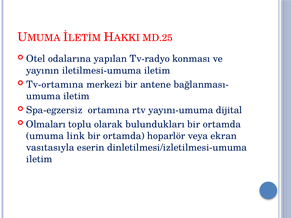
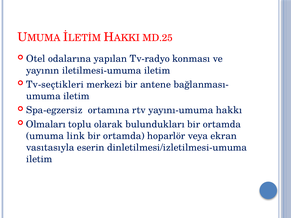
Tv-ortamına: Tv-ortamına -> Tv-seçtikleri
dijital: dijital -> hakkı
